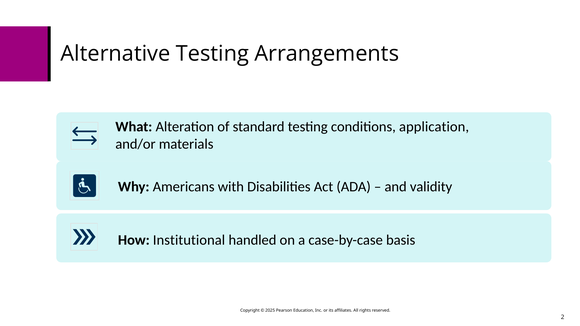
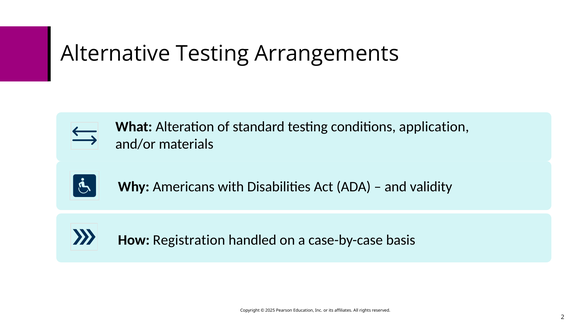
Institutional: Institutional -> Registration
